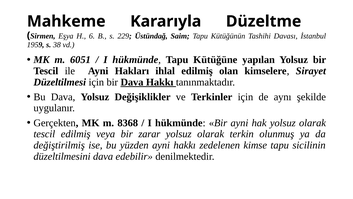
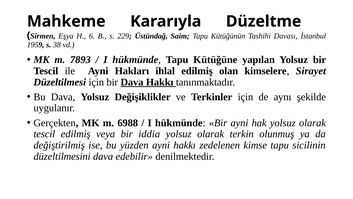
6051: 6051 -> 7893
8368: 8368 -> 6988
zarar: zarar -> iddia
